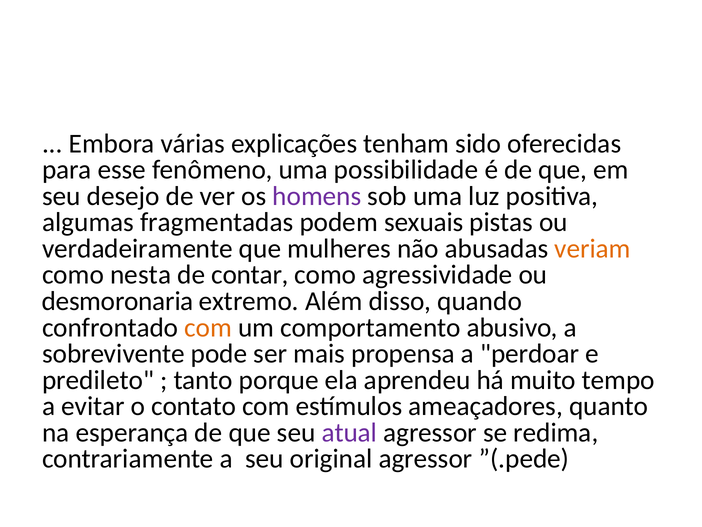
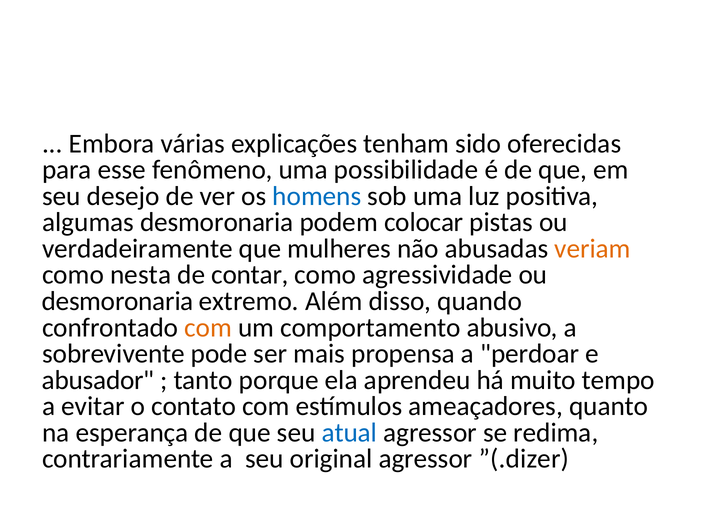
homens colour: purple -> blue
algumas fragmentadas: fragmentadas -> desmoronaria
sexuais: sexuais -> colocar
predileto: predileto -> abusador
atual colour: purple -> blue
”(.pede: ”(.pede -> ”(.dizer
